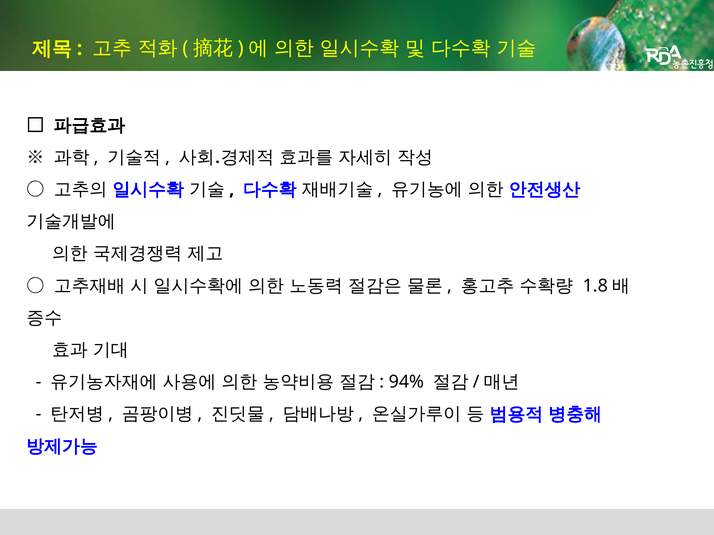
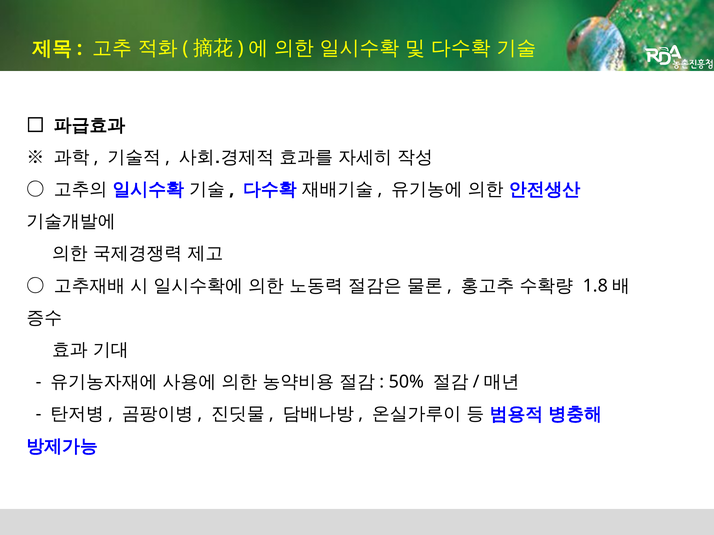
94%: 94% -> 50%
